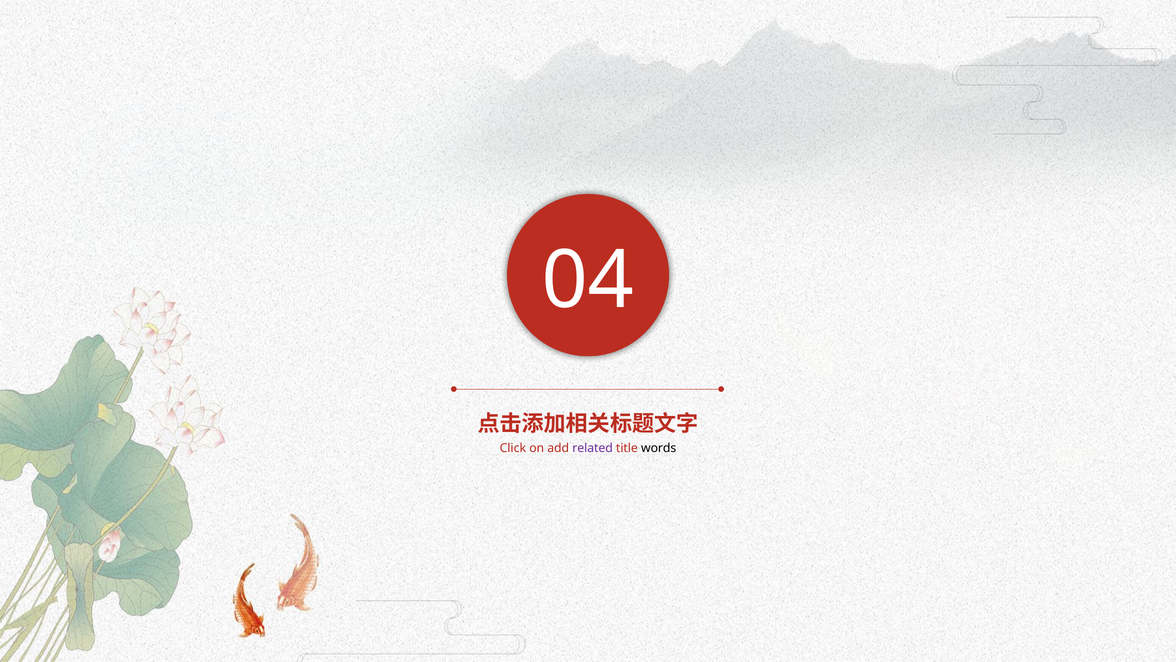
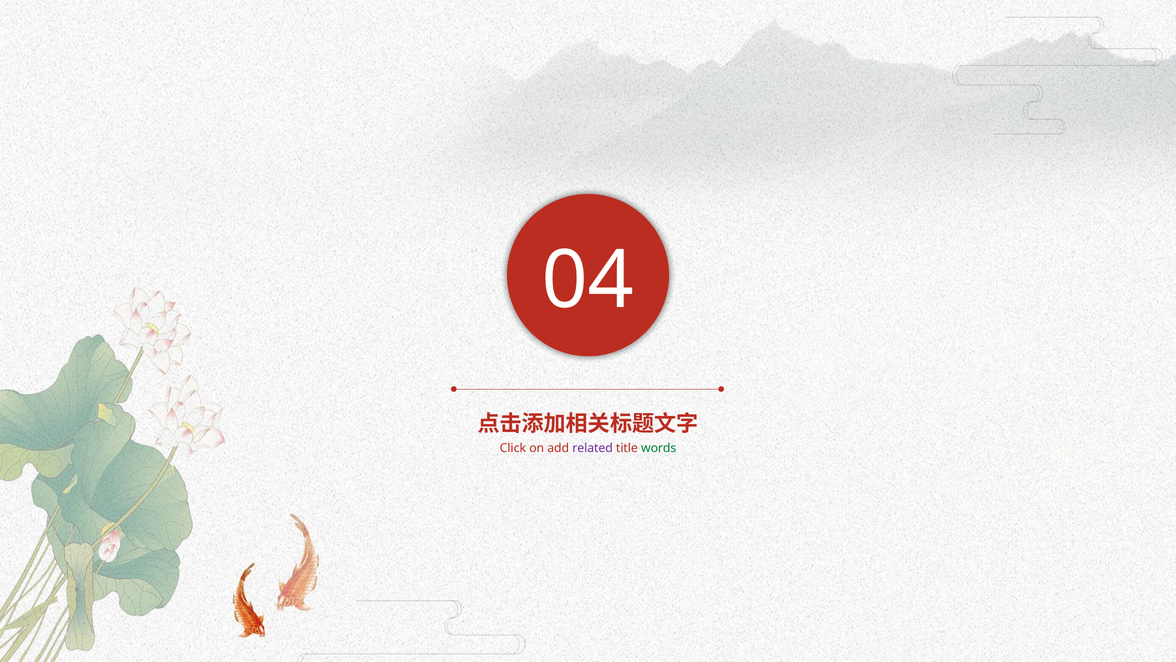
words colour: black -> green
